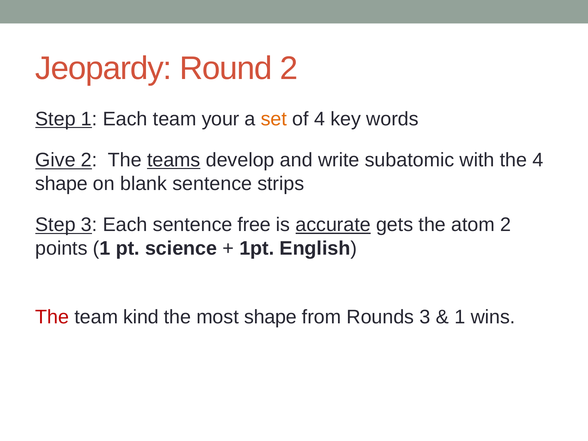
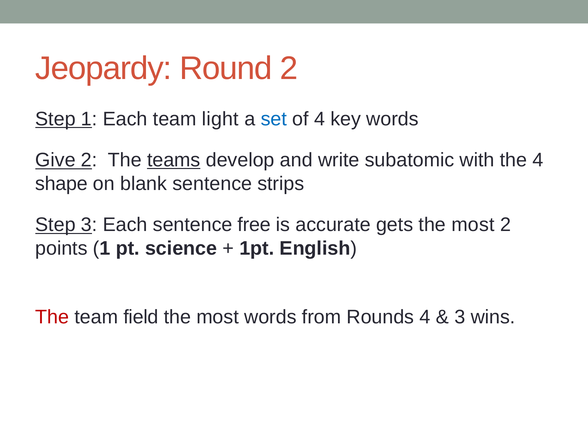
your: your -> light
set colour: orange -> blue
accurate underline: present -> none
gets the atom: atom -> most
kind: kind -> field
most shape: shape -> words
Rounds 3: 3 -> 4
1 at (460, 317): 1 -> 3
